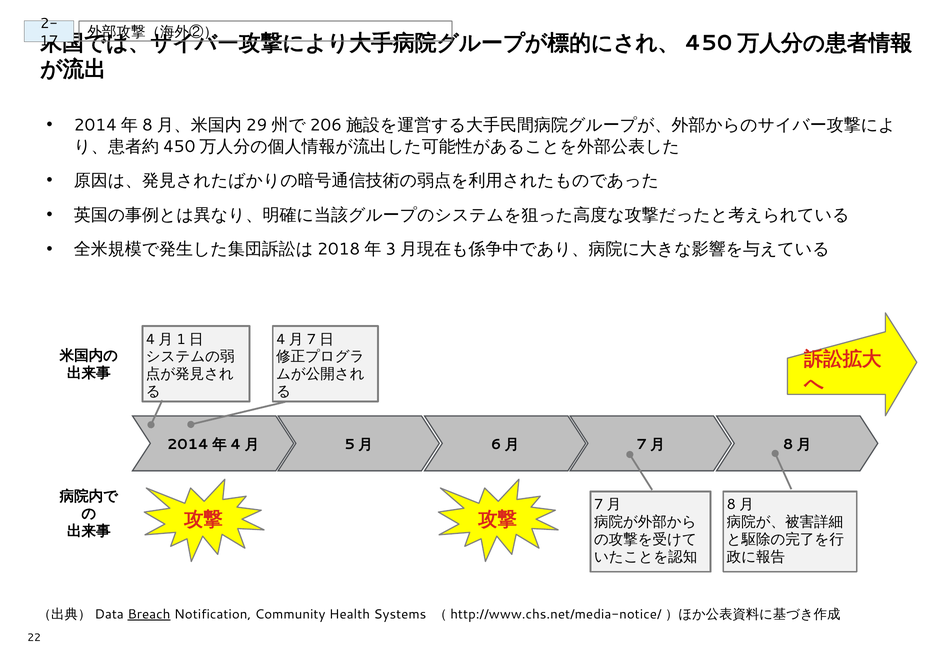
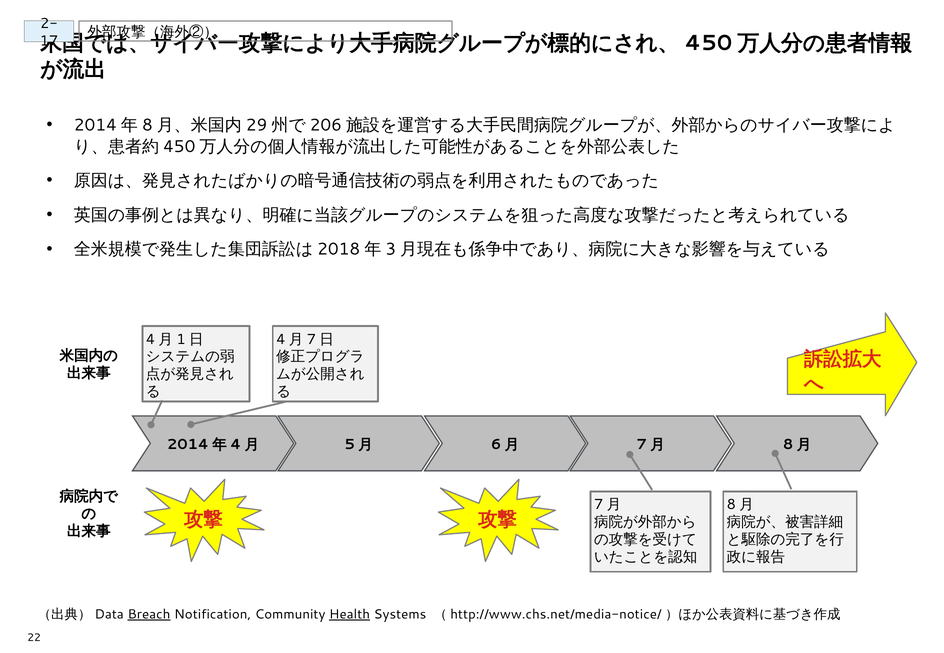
Health underline: none -> present
